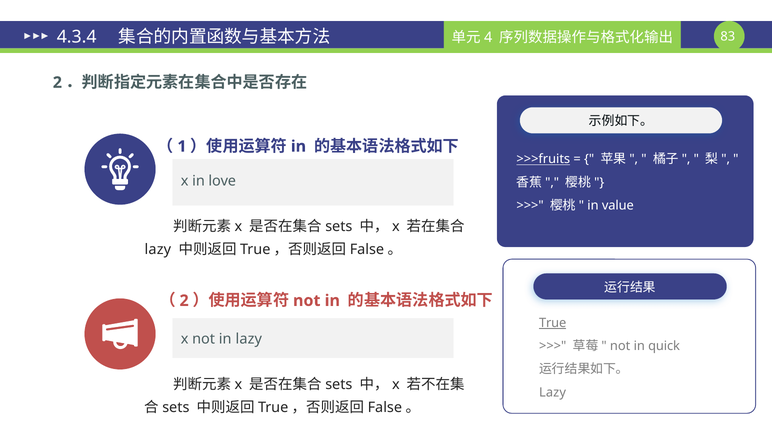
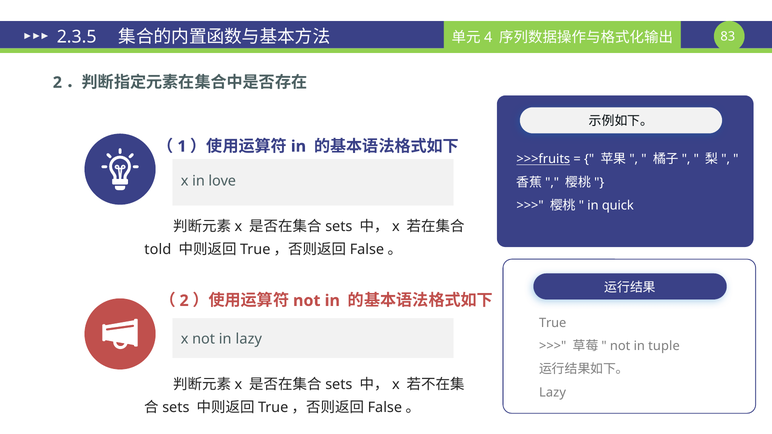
4.3.4: 4.3.4 -> 2.3.5
value: value -> quick
lazy at (158, 250): lazy -> told
True underline: present -> none
quick: quick -> tuple
